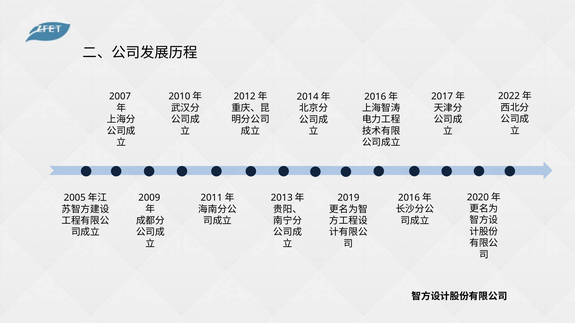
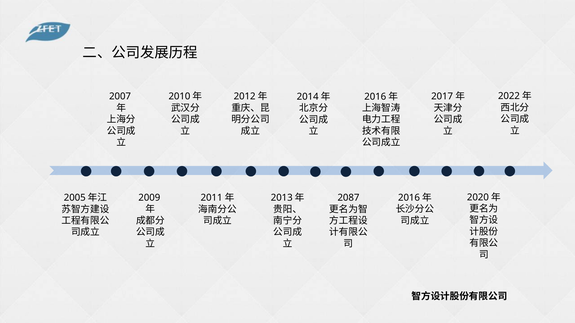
2019: 2019 -> 2087
